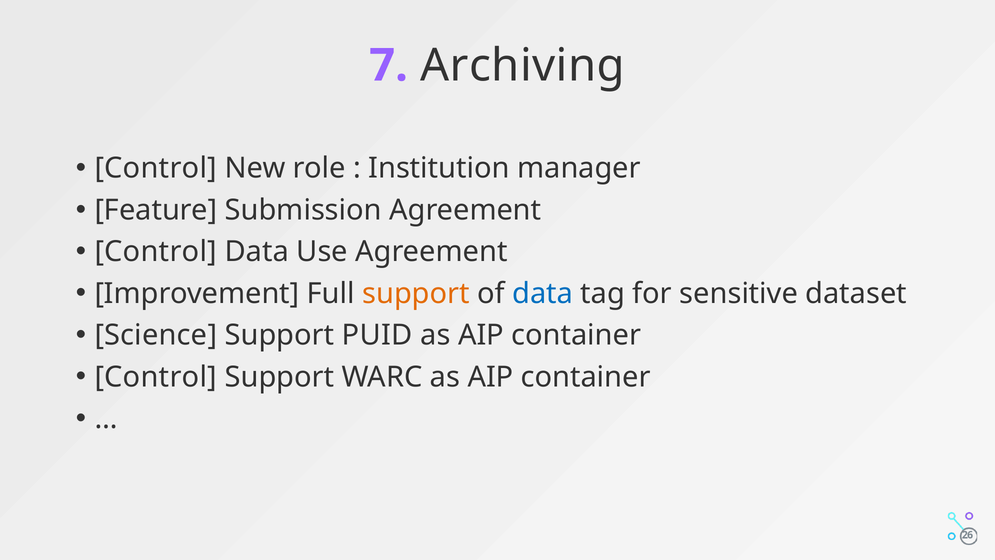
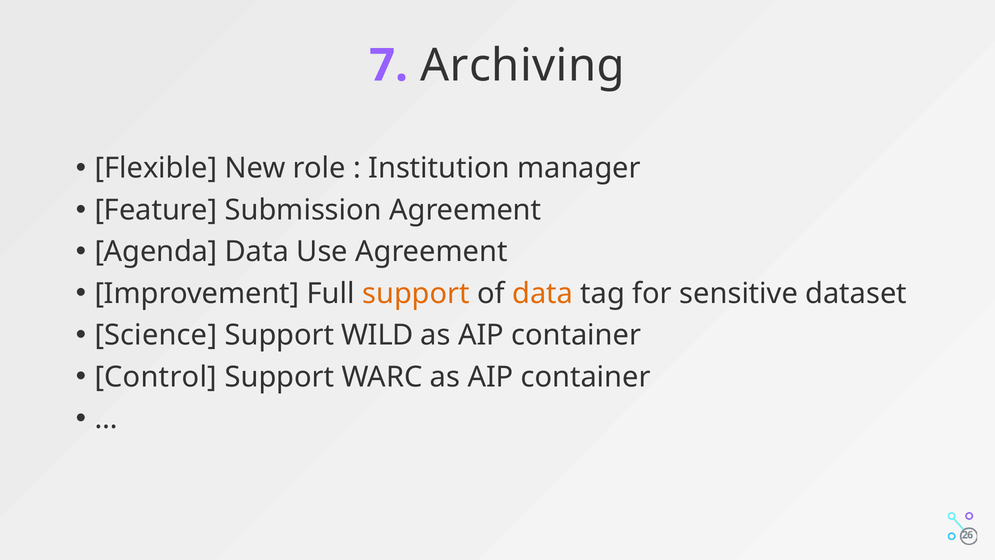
Control at (156, 168): Control -> Flexible
Control at (156, 252): Control -> Agenda
data at (543, 293) colour: blue -> orange
PUID: PUID -> WILD
